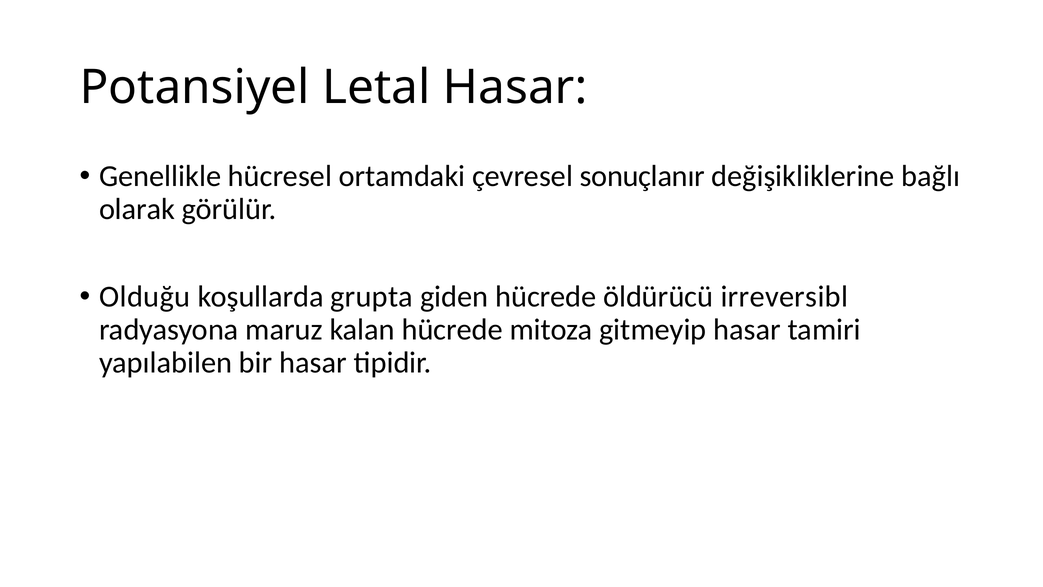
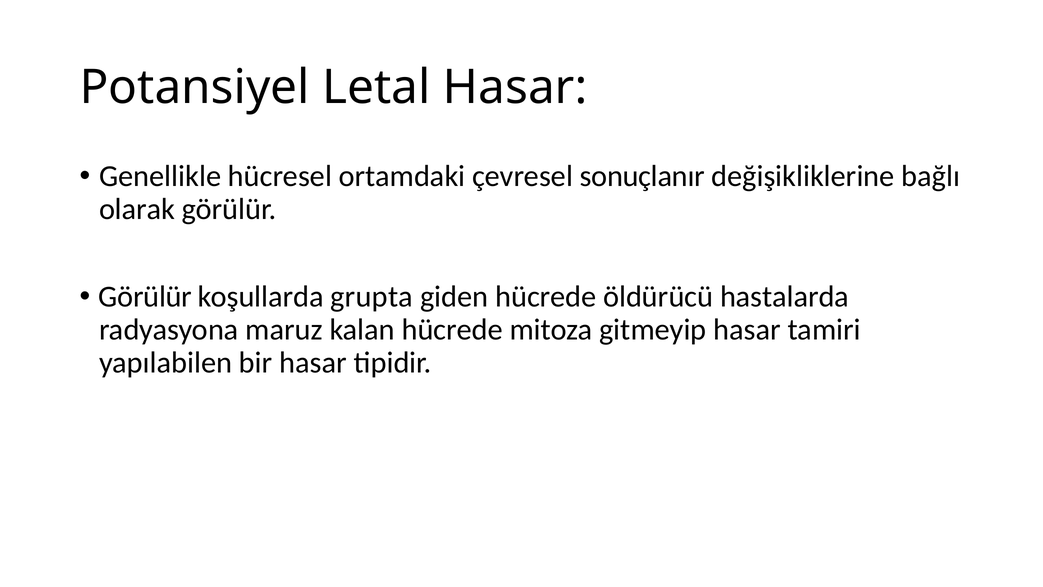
Olduğu at (145, 297): Olduğu -> Görülür
irreversibl: irreversibl -> hastalarda
